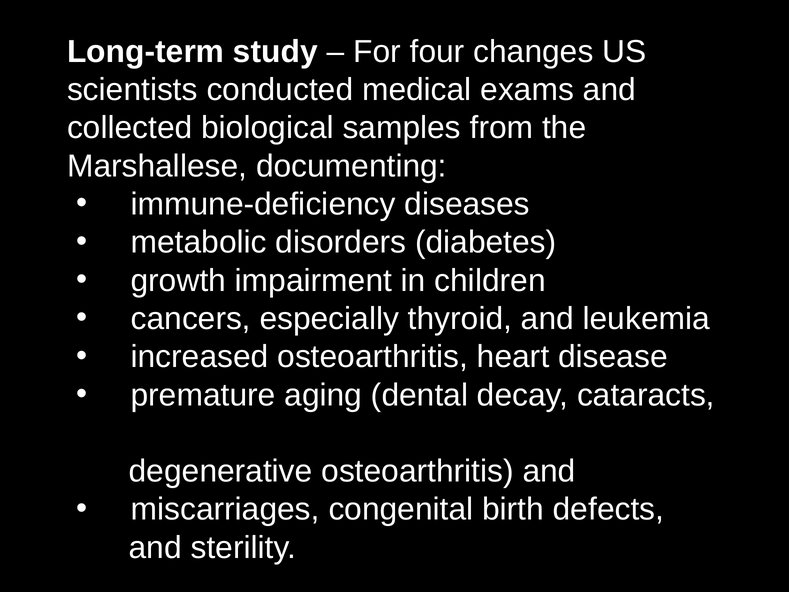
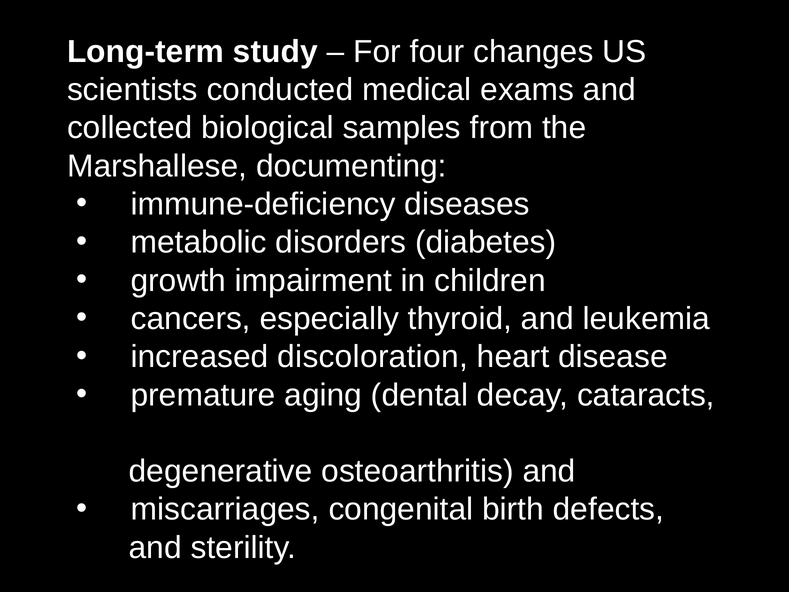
increased osteoarthritis: osteoarthritis -> discoloration
